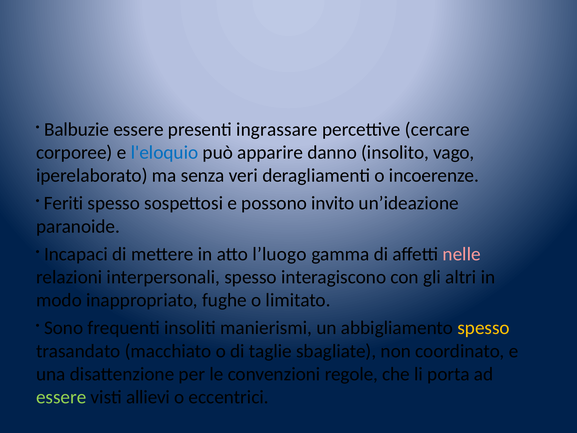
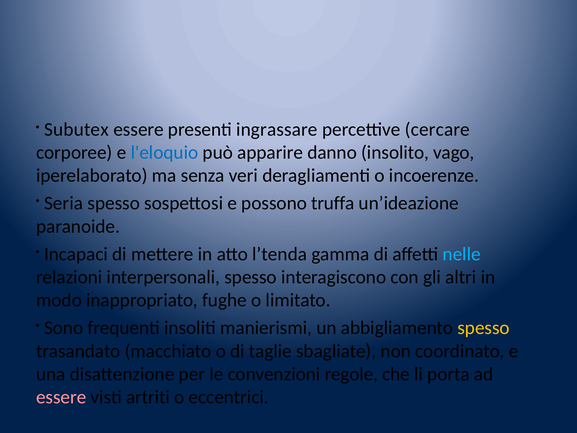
Balbuzie: Balbuzie -> Subutex
Feriti: Feriti -> Seria
invito: invito -> truffa
l’luogo: l’luogo -> l’tenda
nelle colour: pink -> light blue
essere at (61, 397) colour: light green -> pink
allievi: allievi -> artriti
